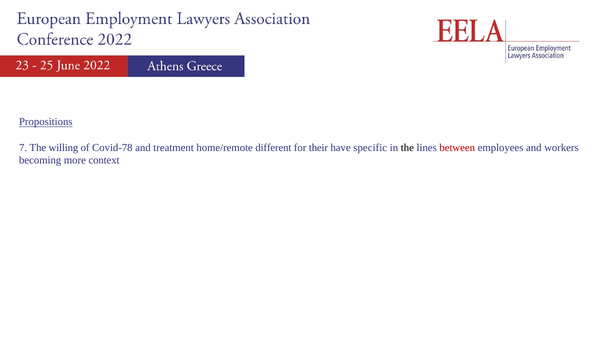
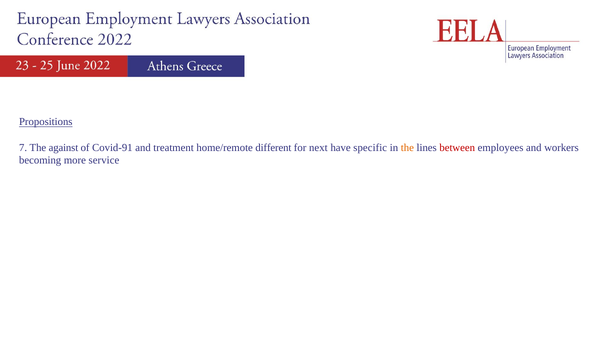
willing: willing -> against
Covid-78: Covid-78 -> Covid-91
their: their -> next
the at (407, 148) colour: black -> orange
context: context -> service
